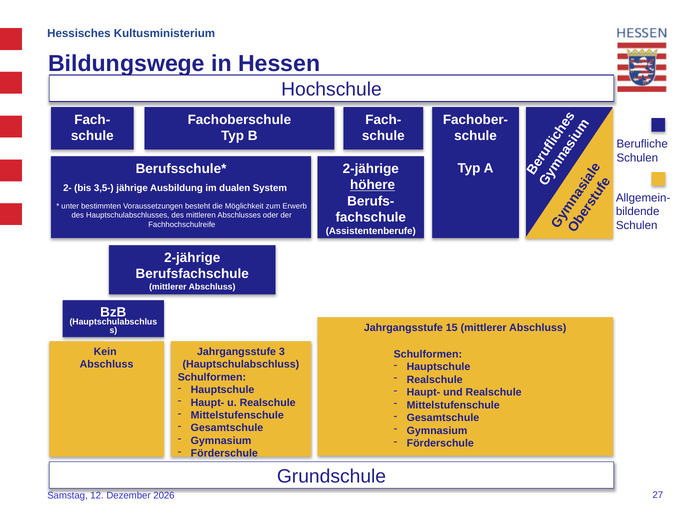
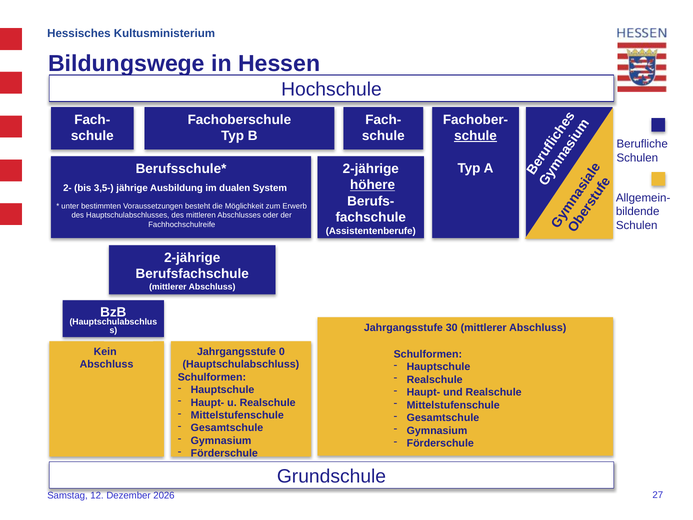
schule at (476, 136) underline: none -> present
15: 15 -> 30
3: 3 -> 0
